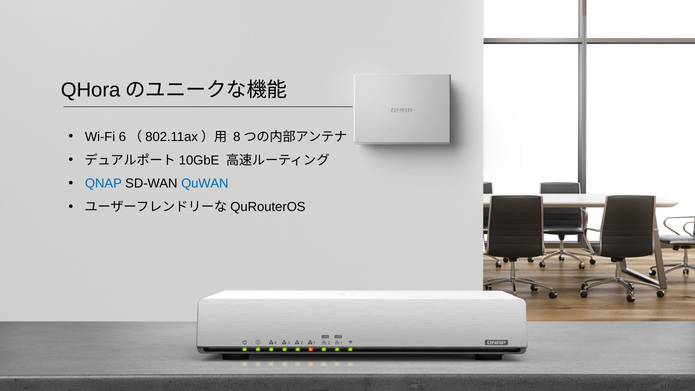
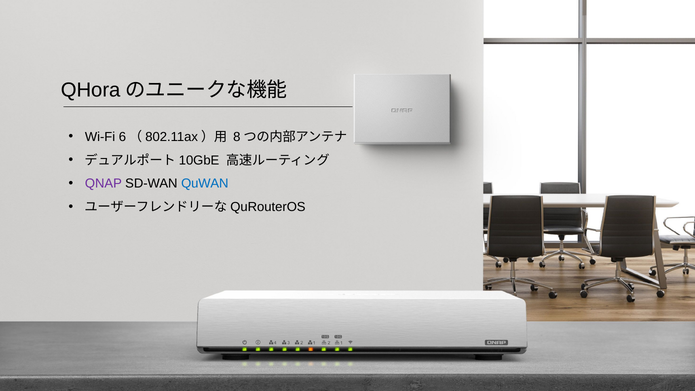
QNAP colour: blue -> purple
